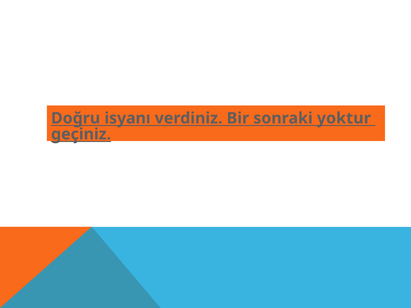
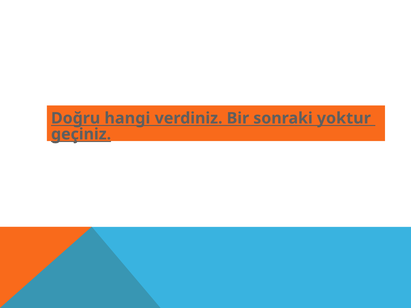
isyanı: isyanı -> hangi
